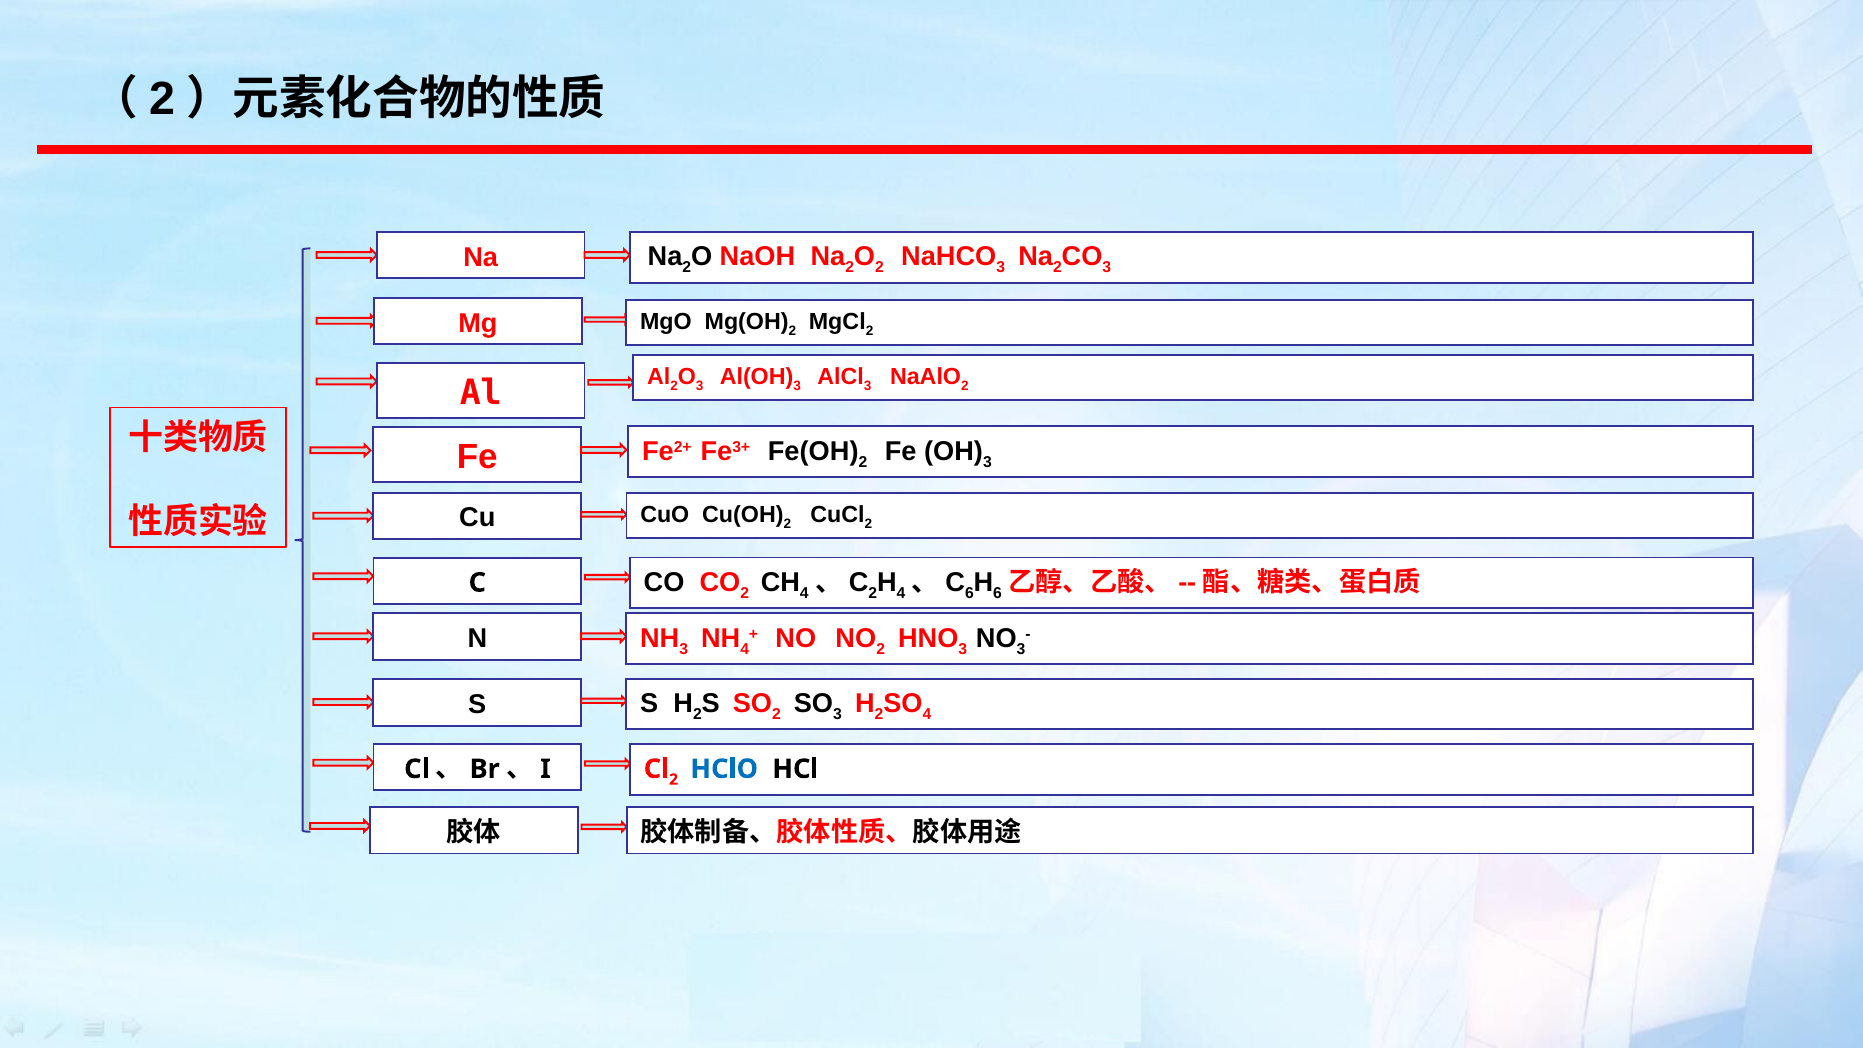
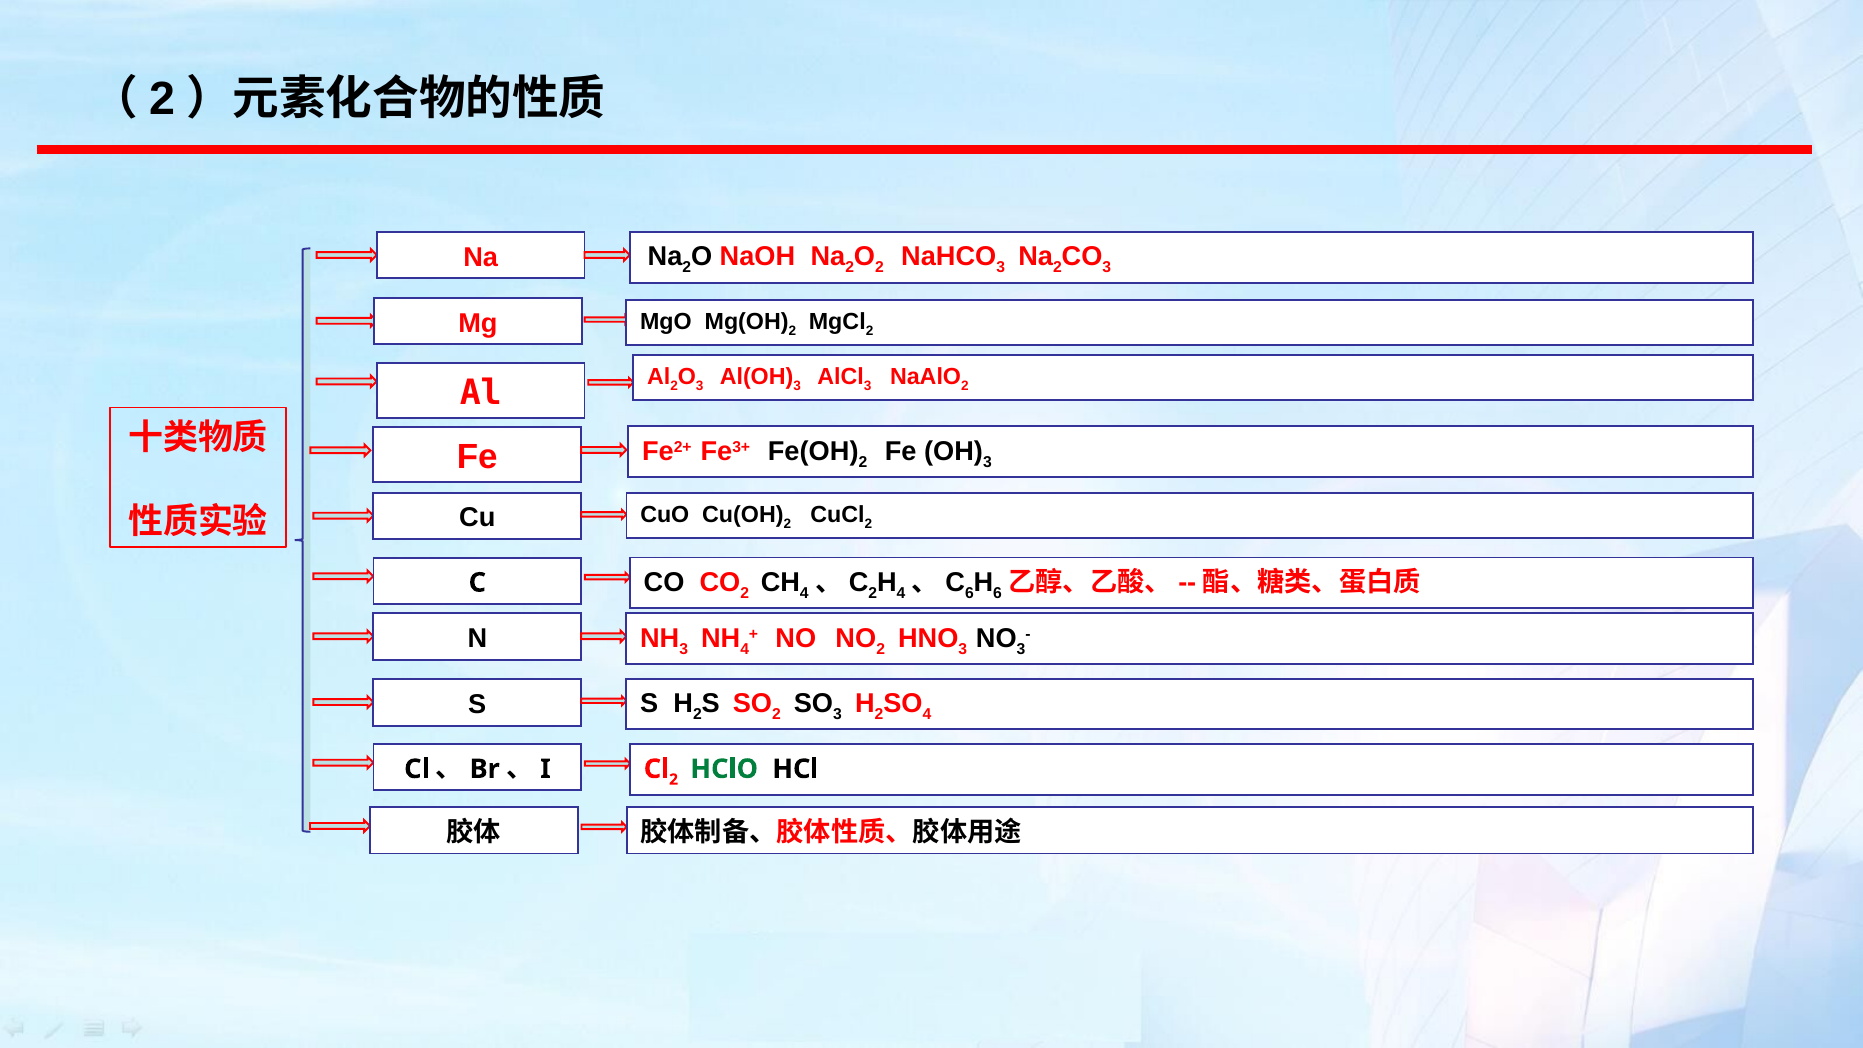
HClO colour: blue -> green
